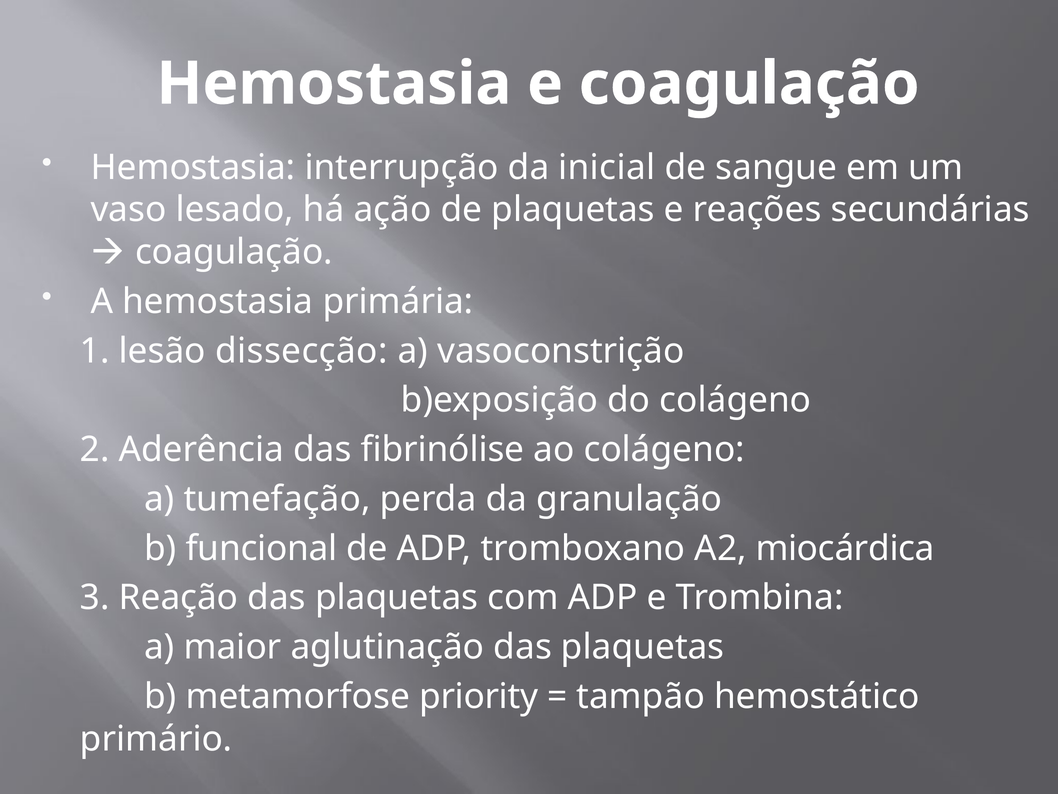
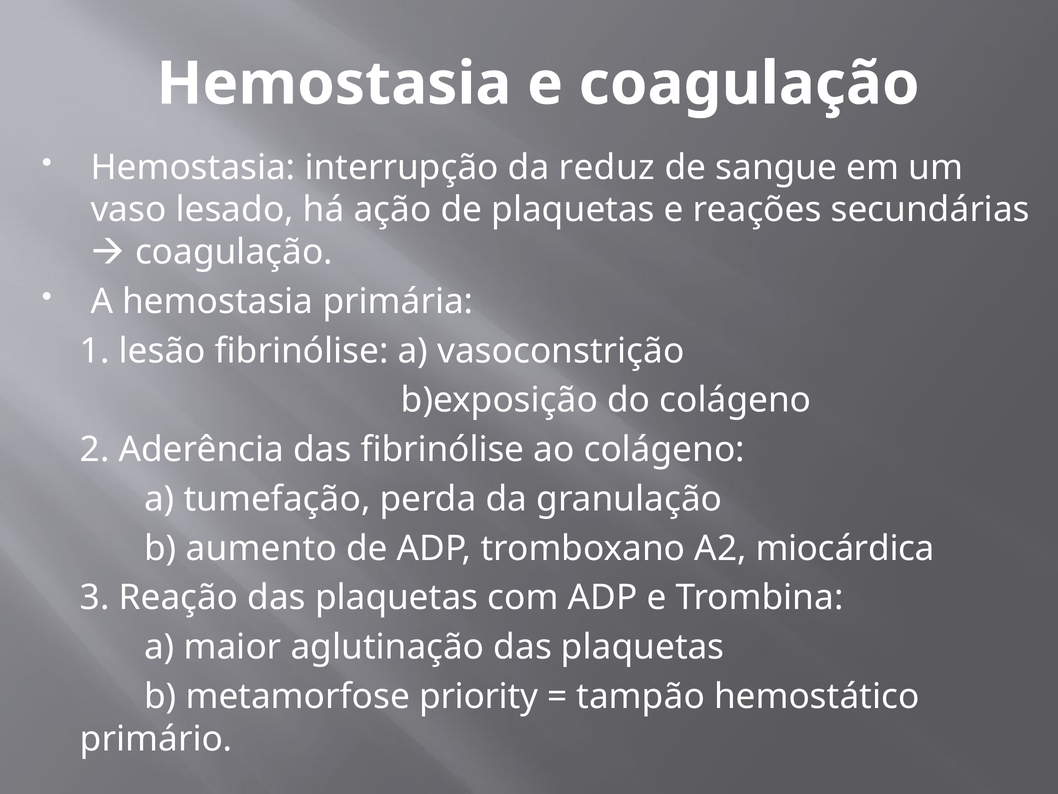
inicial: inicial -> reduz
lesão dissecção: dissecção -> fibrinólise
funcional: funcional -> aumento
